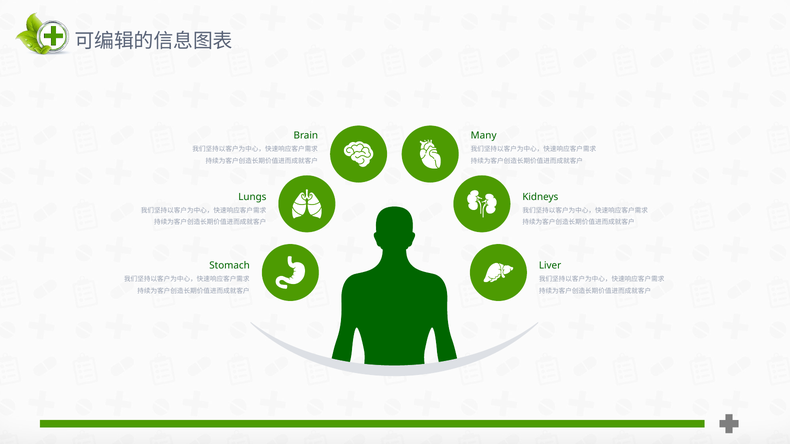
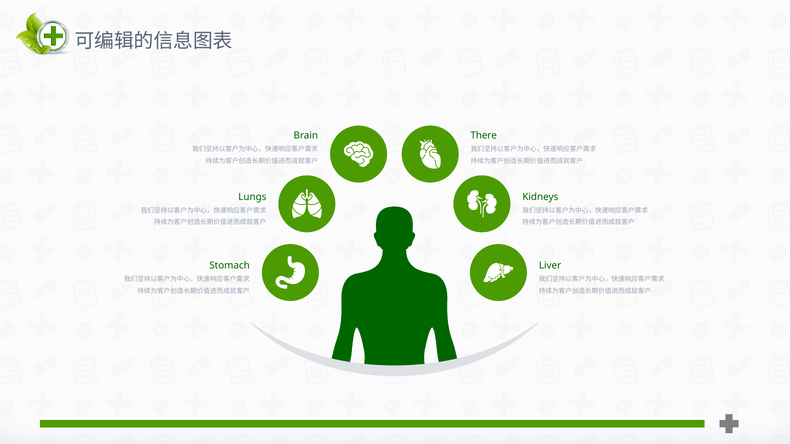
Many: Many -> There
